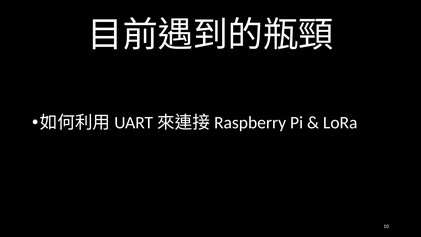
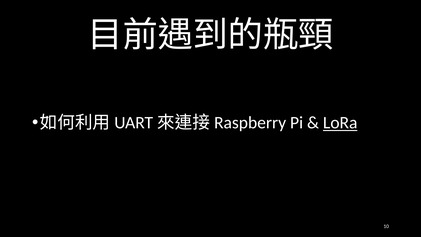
LoRa underline: none -> present
